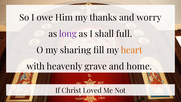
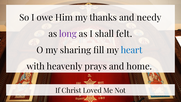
worry: worry -> needy
full: full -> felt
heart colour: orange -> blue
grave: grave -> prays
